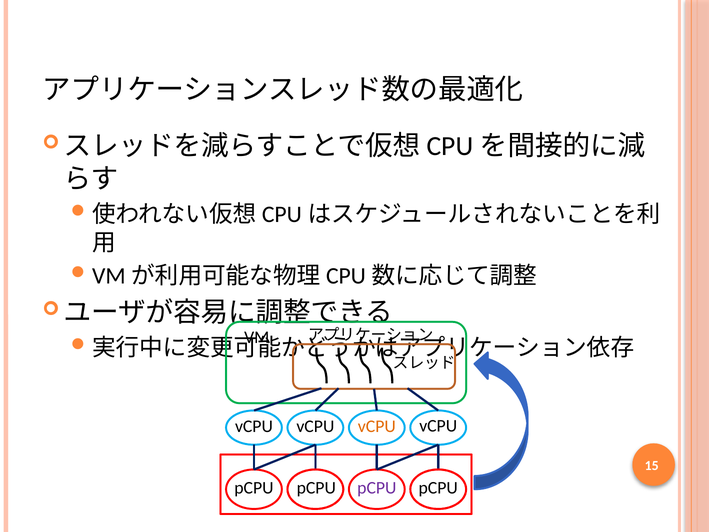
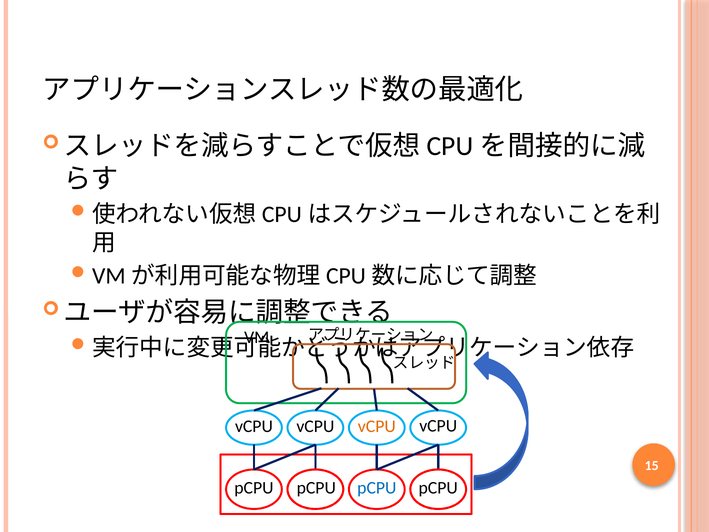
pCPU at (377, 488) colour: purple -> blue
